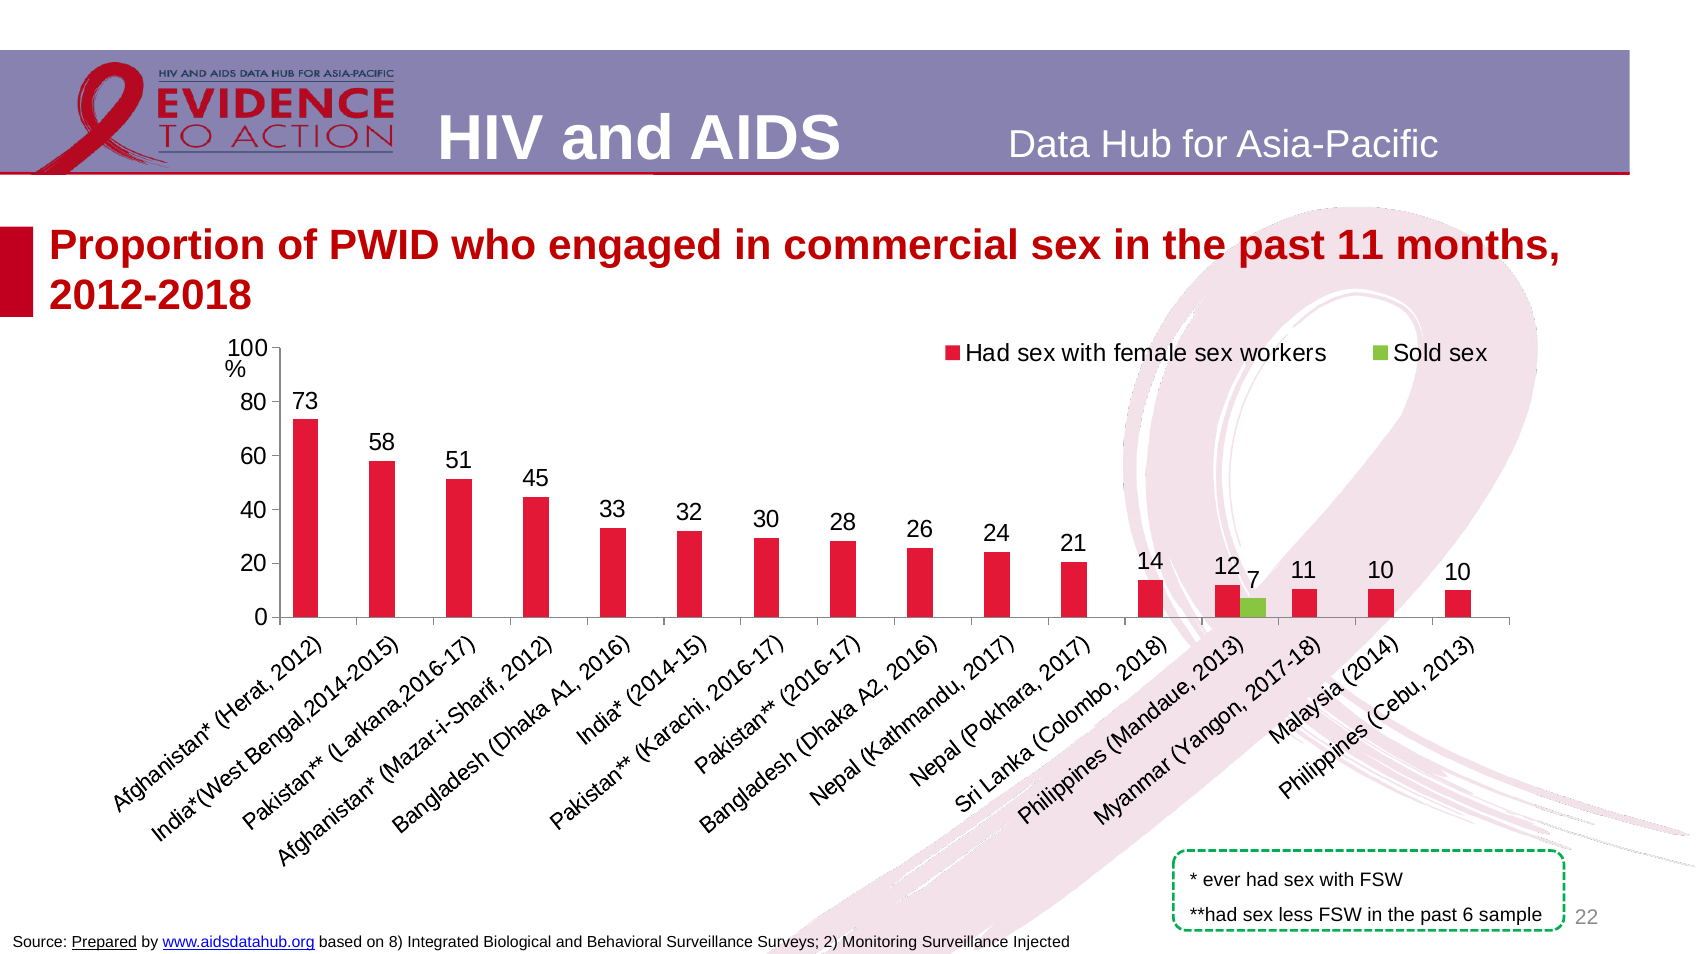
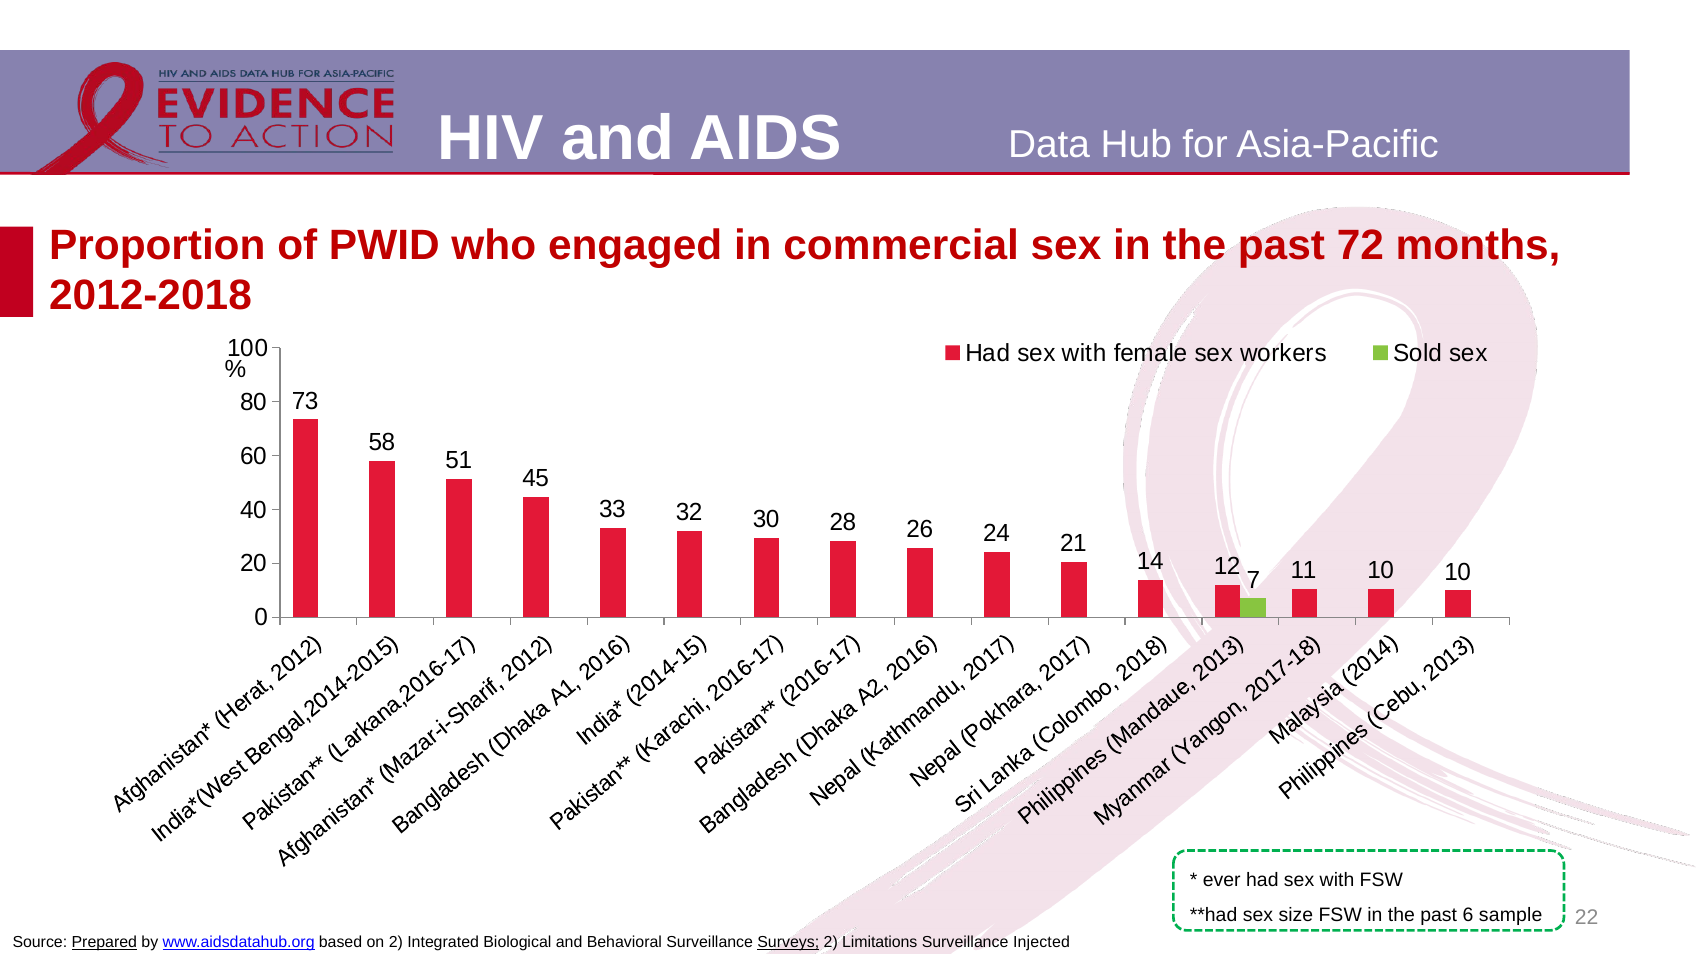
past 11: 11 -> 72
less: less -> size
on 8: 8 -> 2
Surveys underline: none -> present
Monitoring: Monitoring -> Limitations
